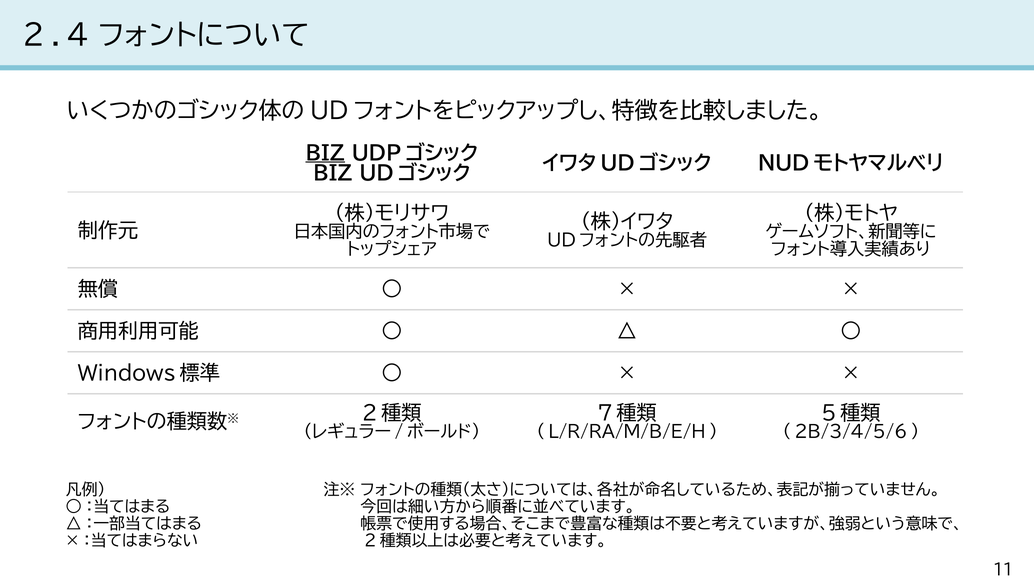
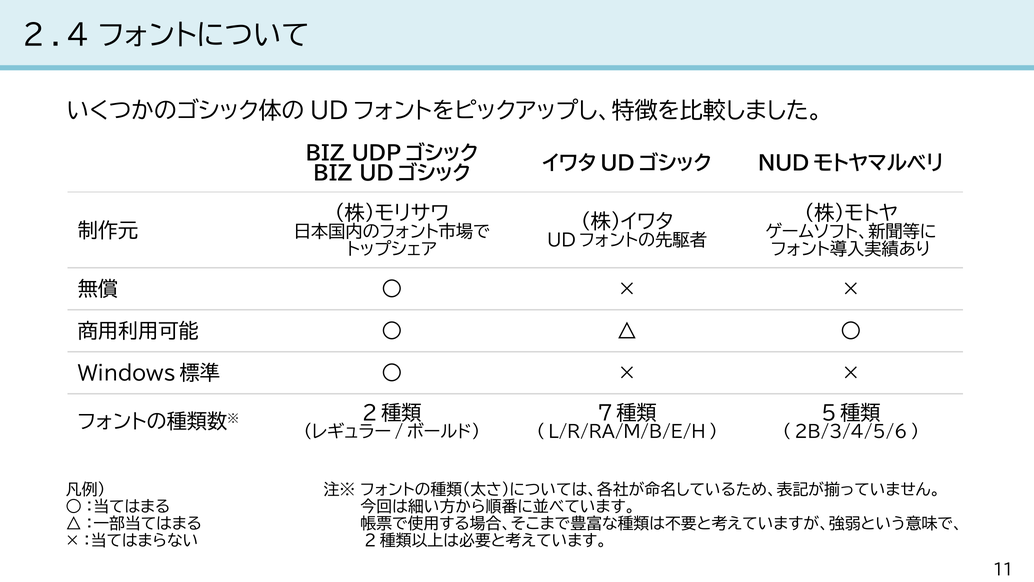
BIZ at (325, 153) underline: present -> none
